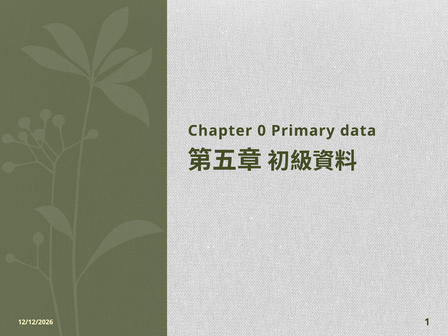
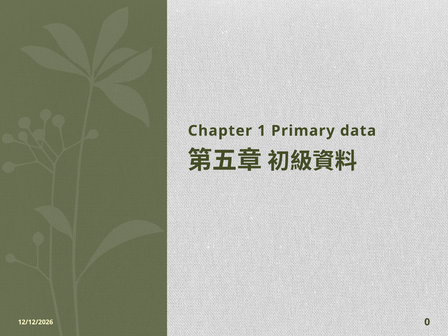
0: 0 -> 1
1: 1 -> 0
